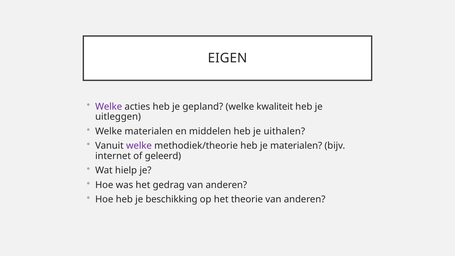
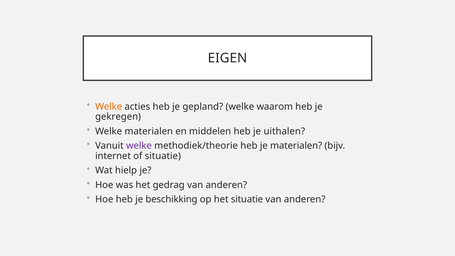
Welke at (109, 107) colour: purple -> orange
kwaliteit: kwaliteit -> waarom
uitleggen: uitleggen -> gekregen
of geleerd: geleerd -> situatie
het theorie: theorie -> situatie
